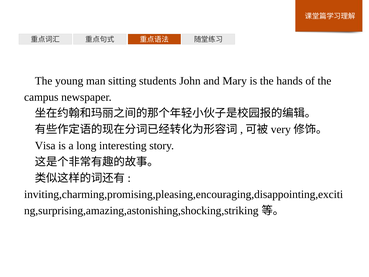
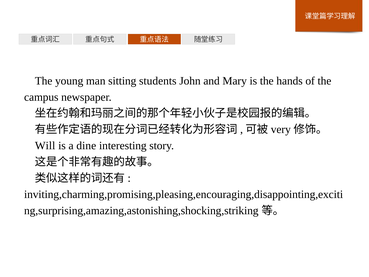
Visa: Visa -> Will
long: long -> dine
